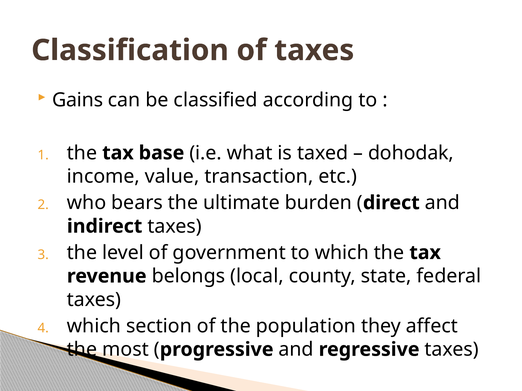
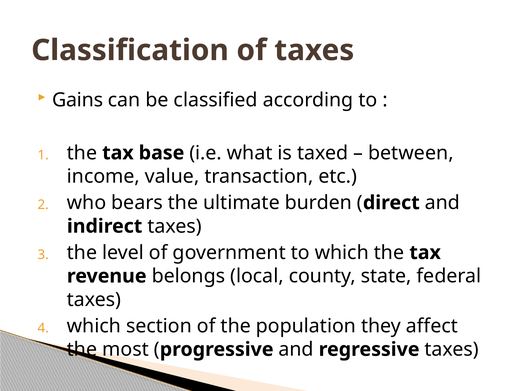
dohodak: dohodak -> between
